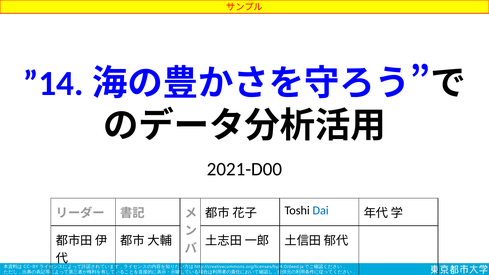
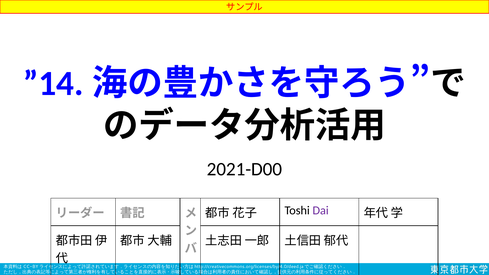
Dai colour: blue -> purple
